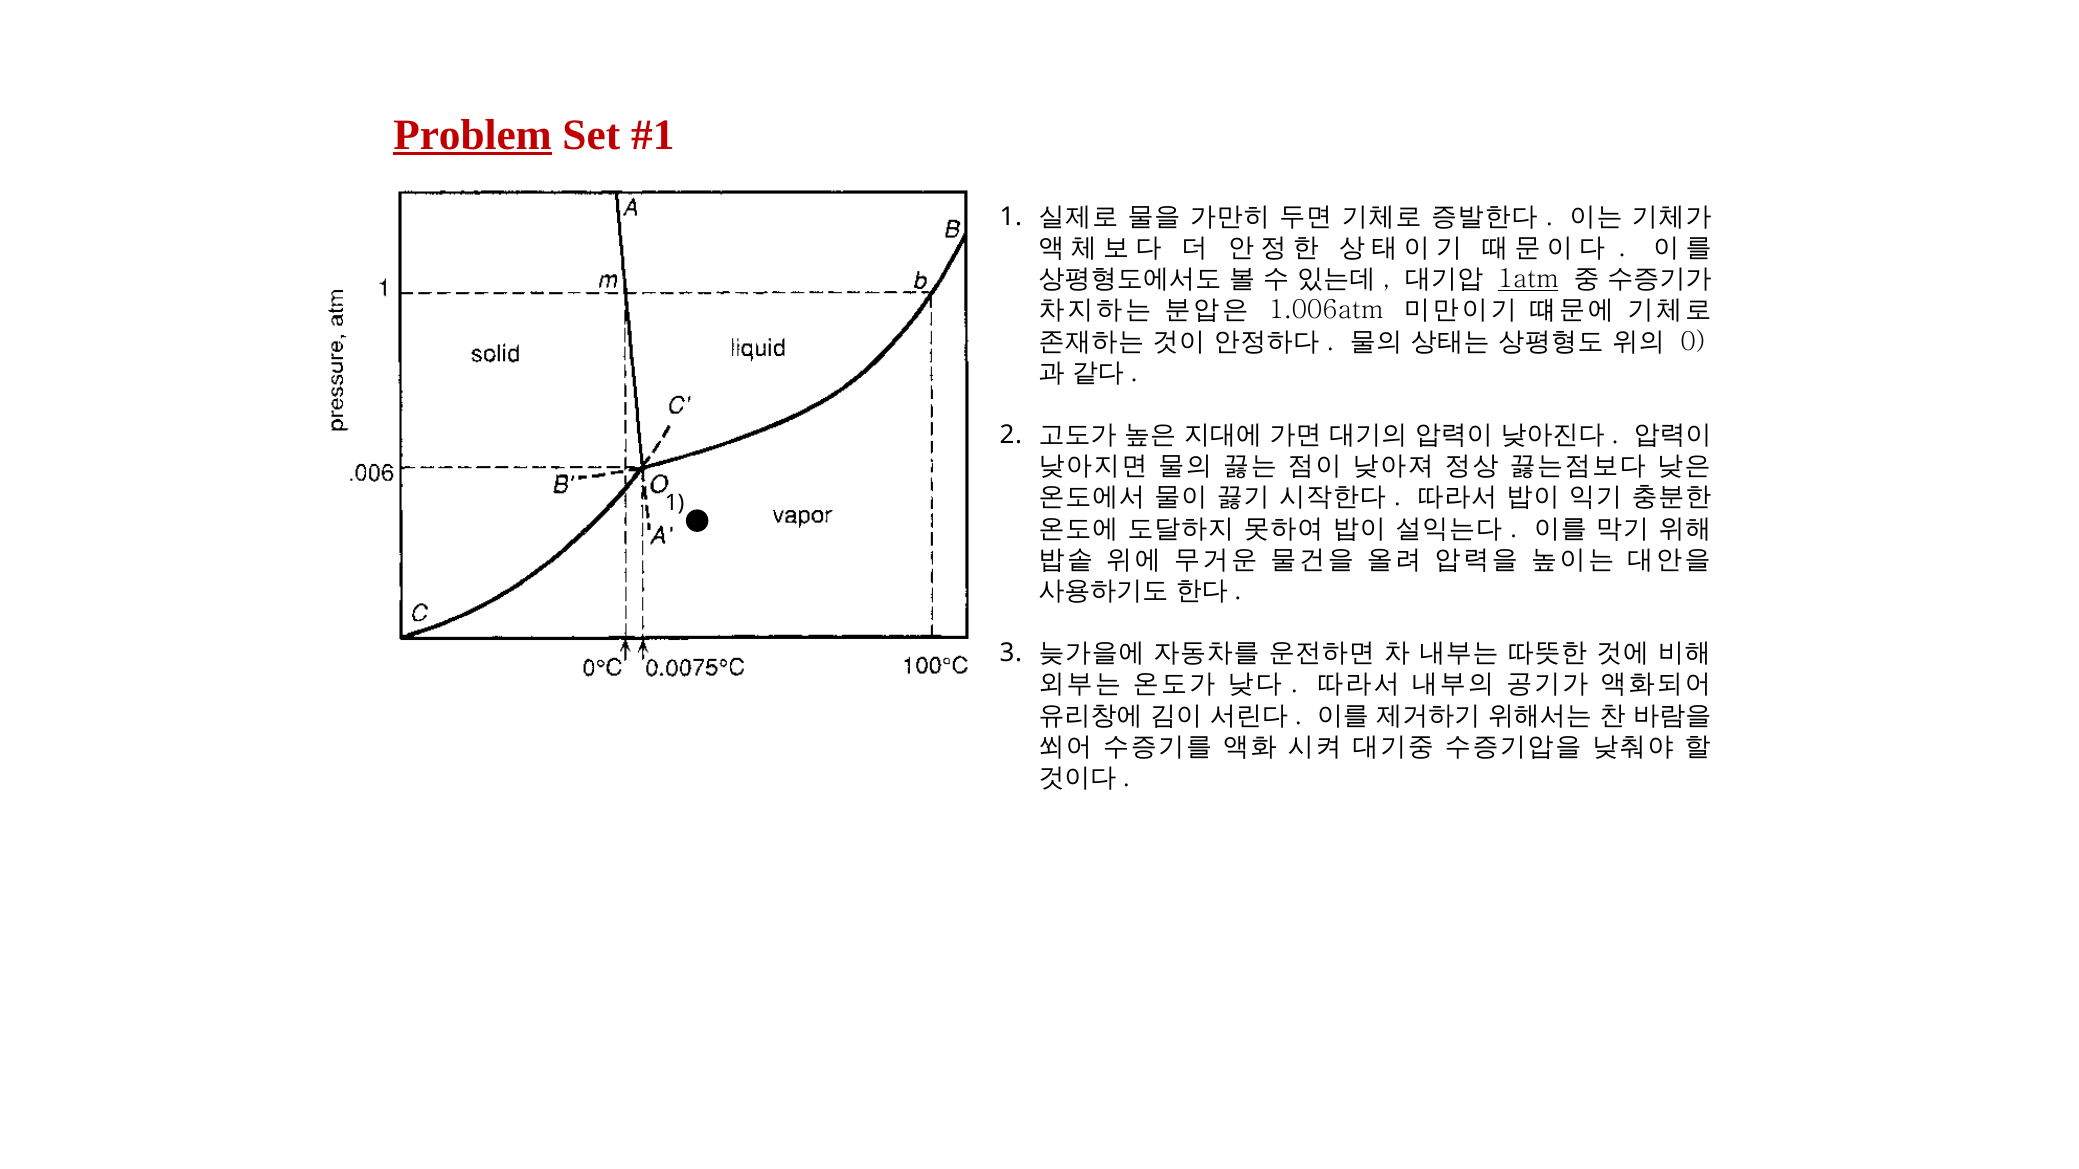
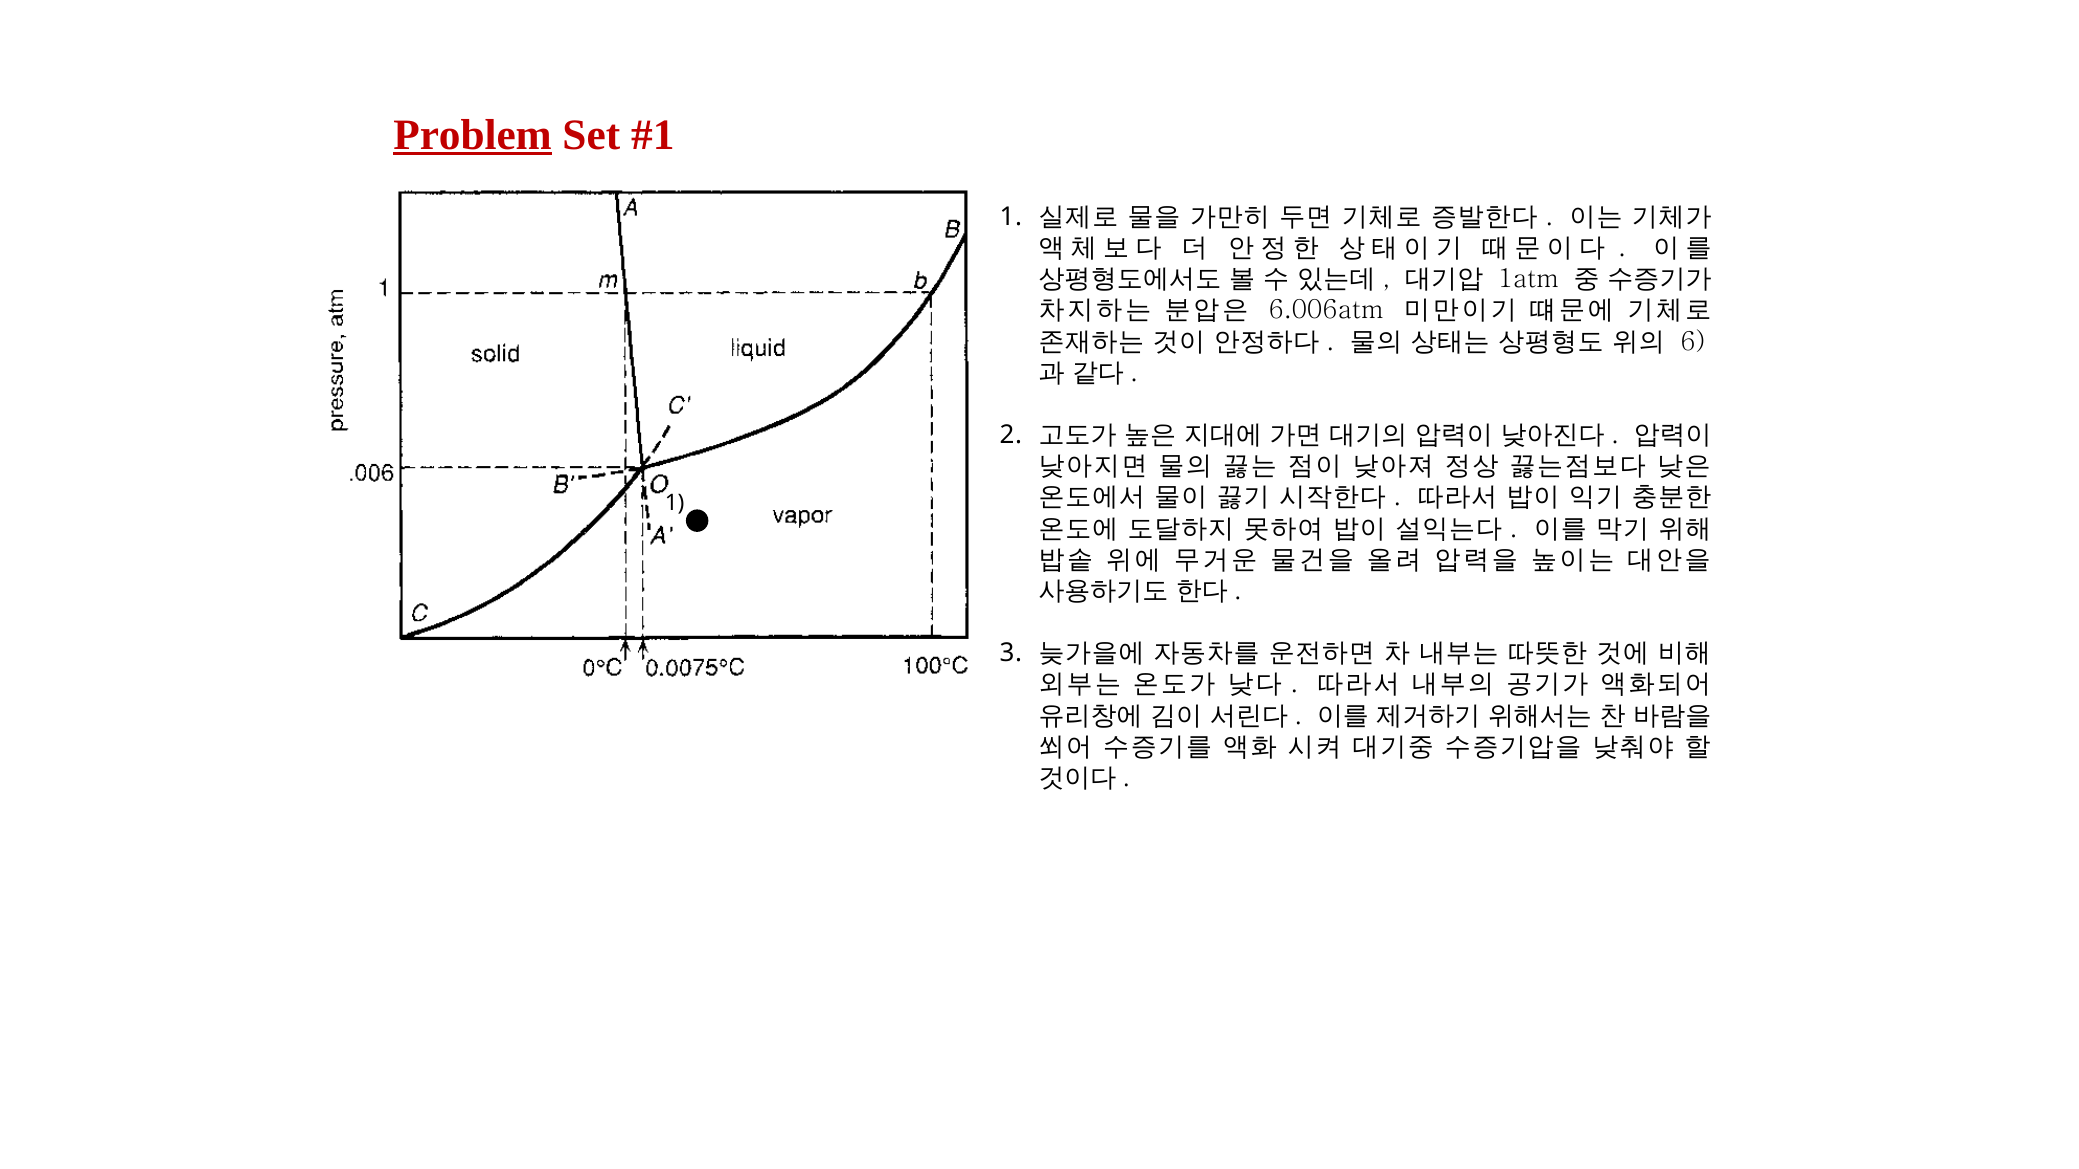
1atm underline: present -> none
1.006atm: 1.006atm -> 6.006atm
0: 0 -> 6
